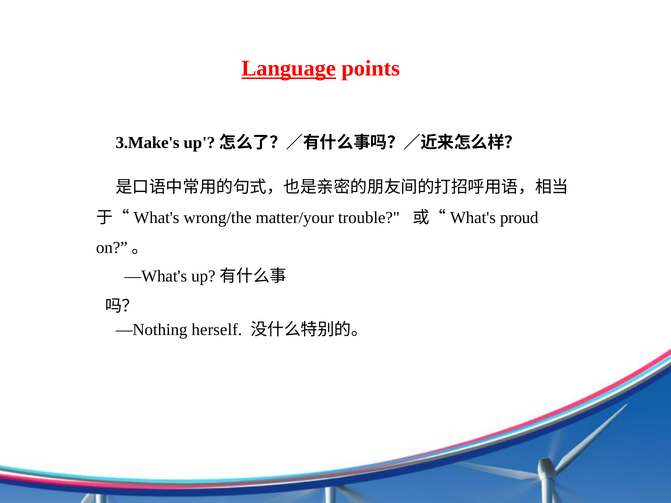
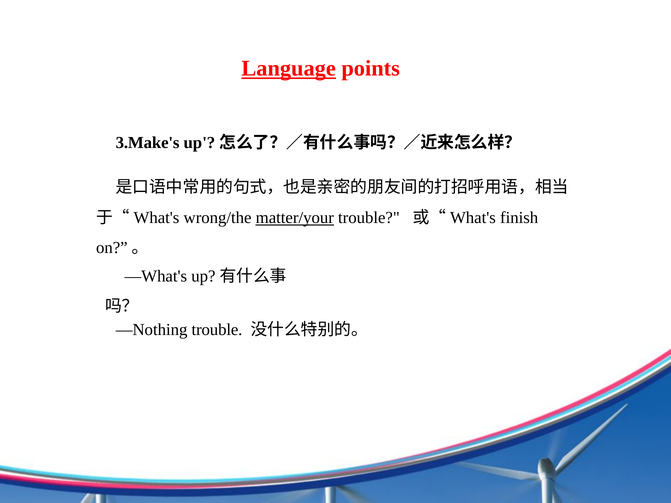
matter/your underline: none -> present
proud: proud -> finish
—Nothing herself: herself -> trouble
